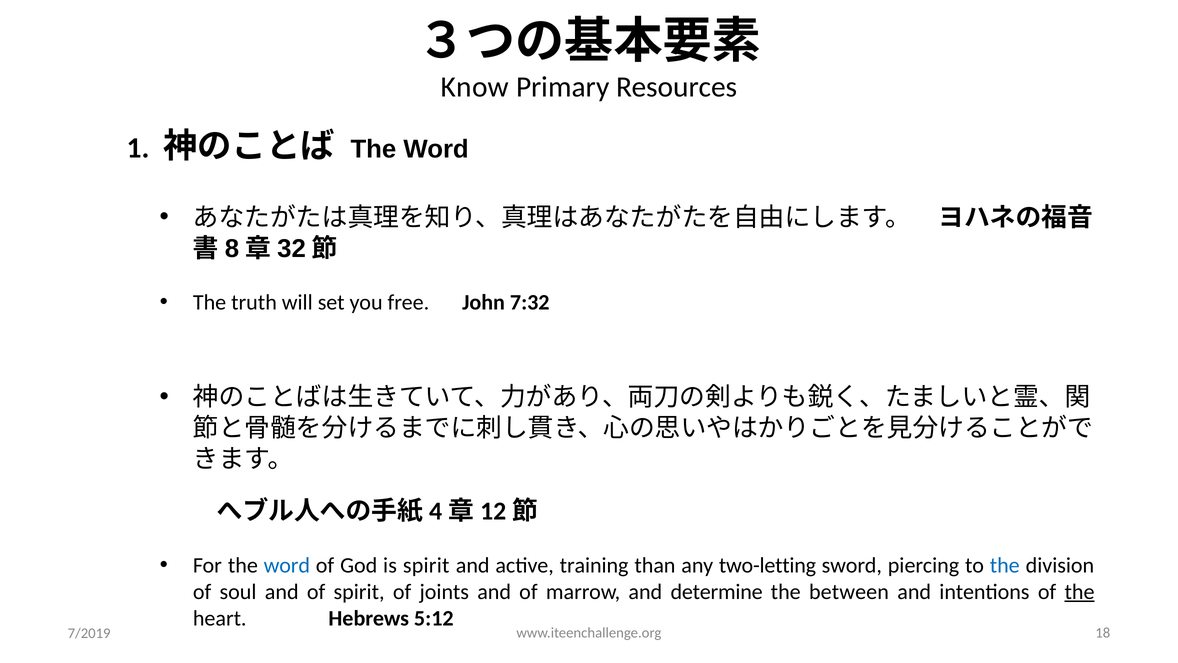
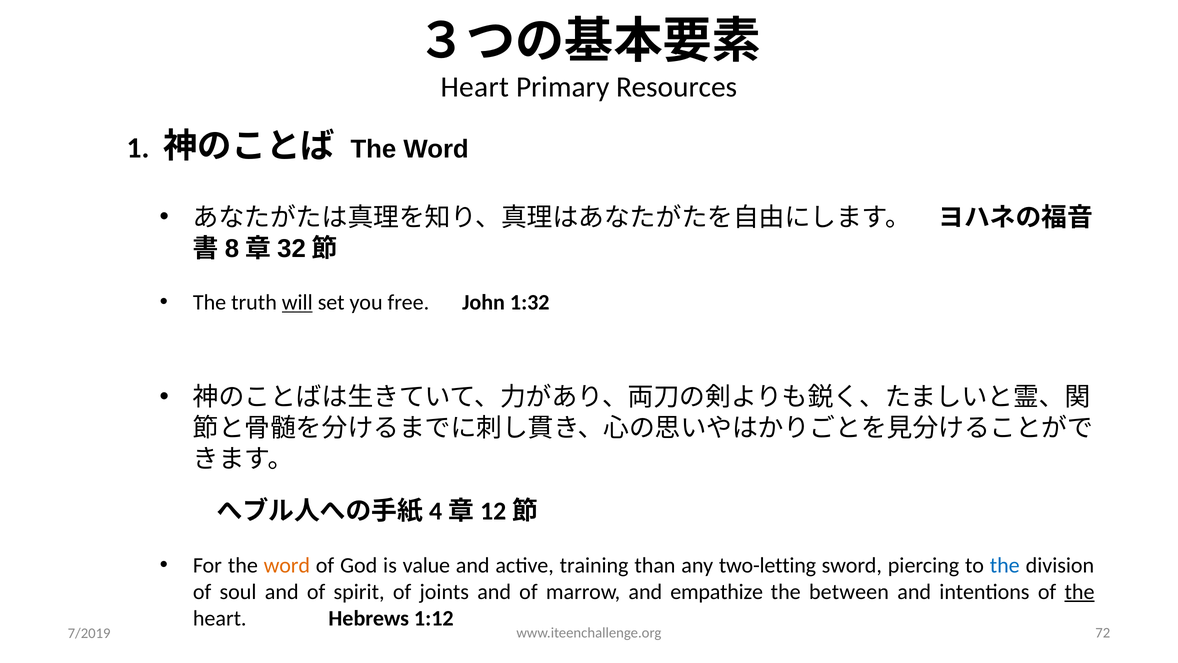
Know at (475, 87): Know -> Heart
will underline: none -> present
7:32: 7:32 -> 1:32
word at (287, 565) colour: blue -> orange
is spirit: spirit -> value
determine: determine -> empathize
5:12: 5:12 -> 1:12
18: 18 -> 72
